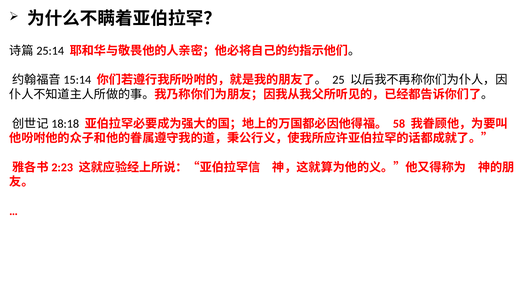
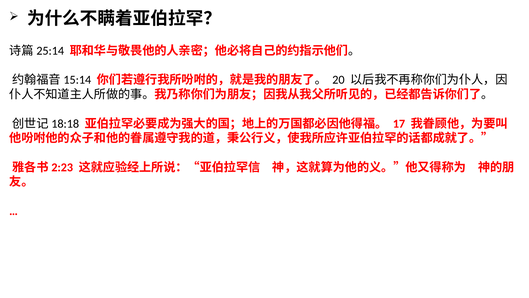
25: 25 -> 20
58: 58 -> 17
